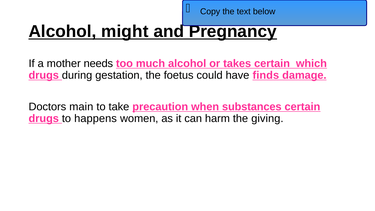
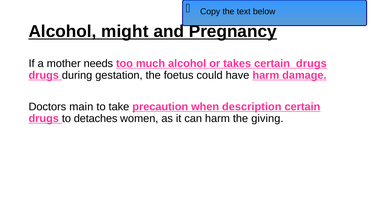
takes certain which: which -> drugs
have finds: finds -> harm
substances: substances -> description
happens: happens -> detaches
